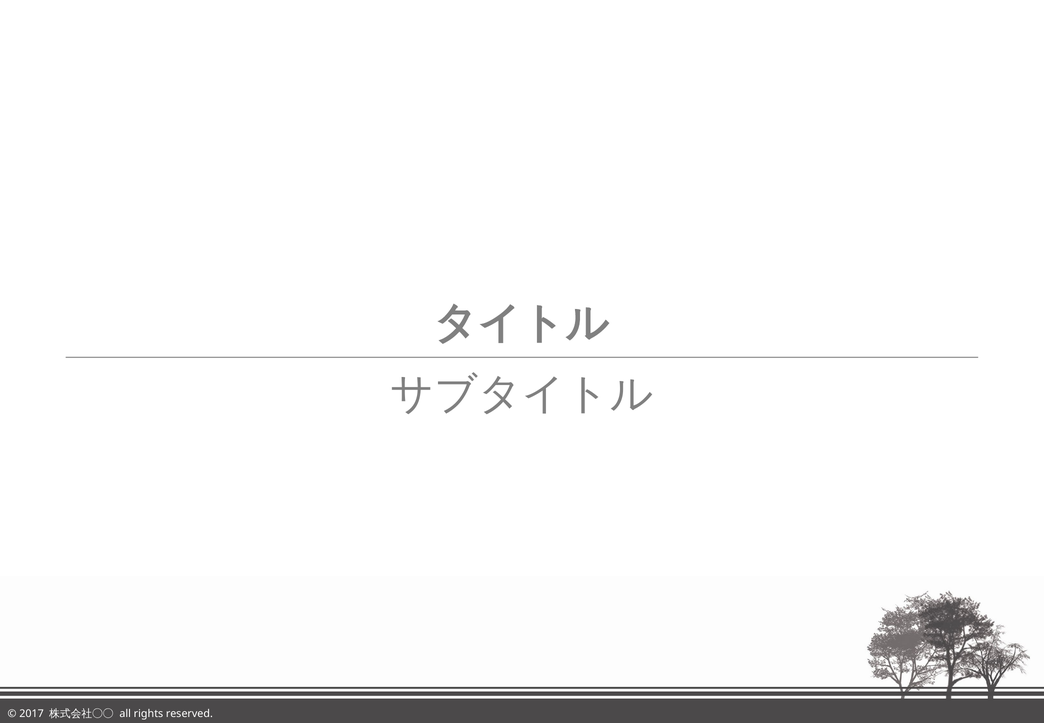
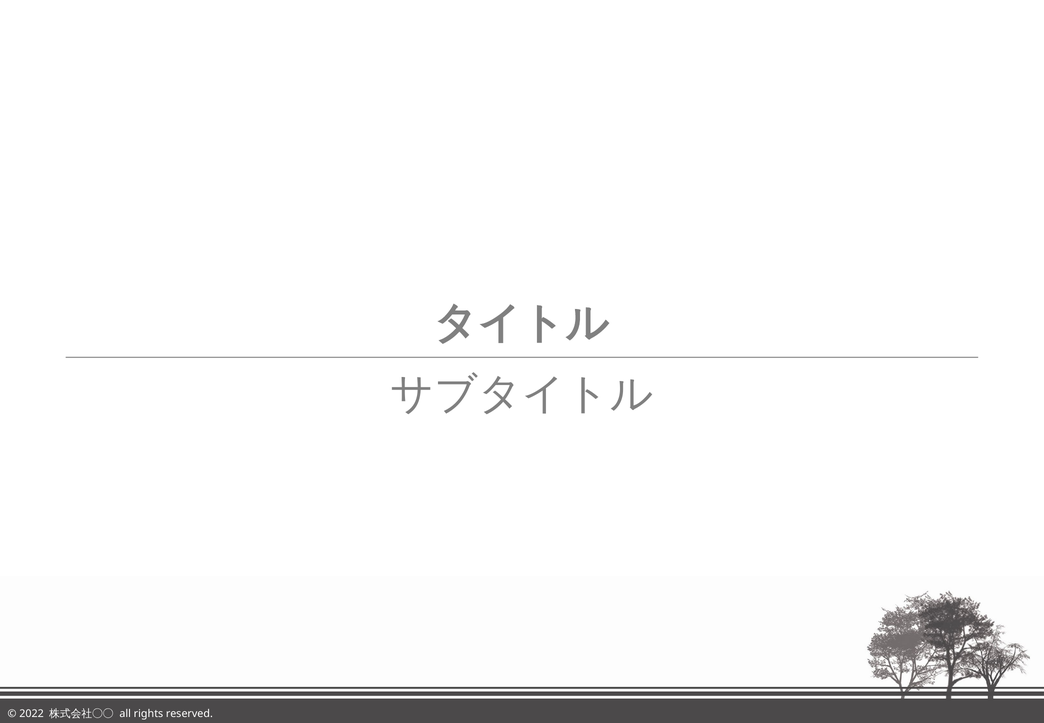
2017: 2017 -> 2022
